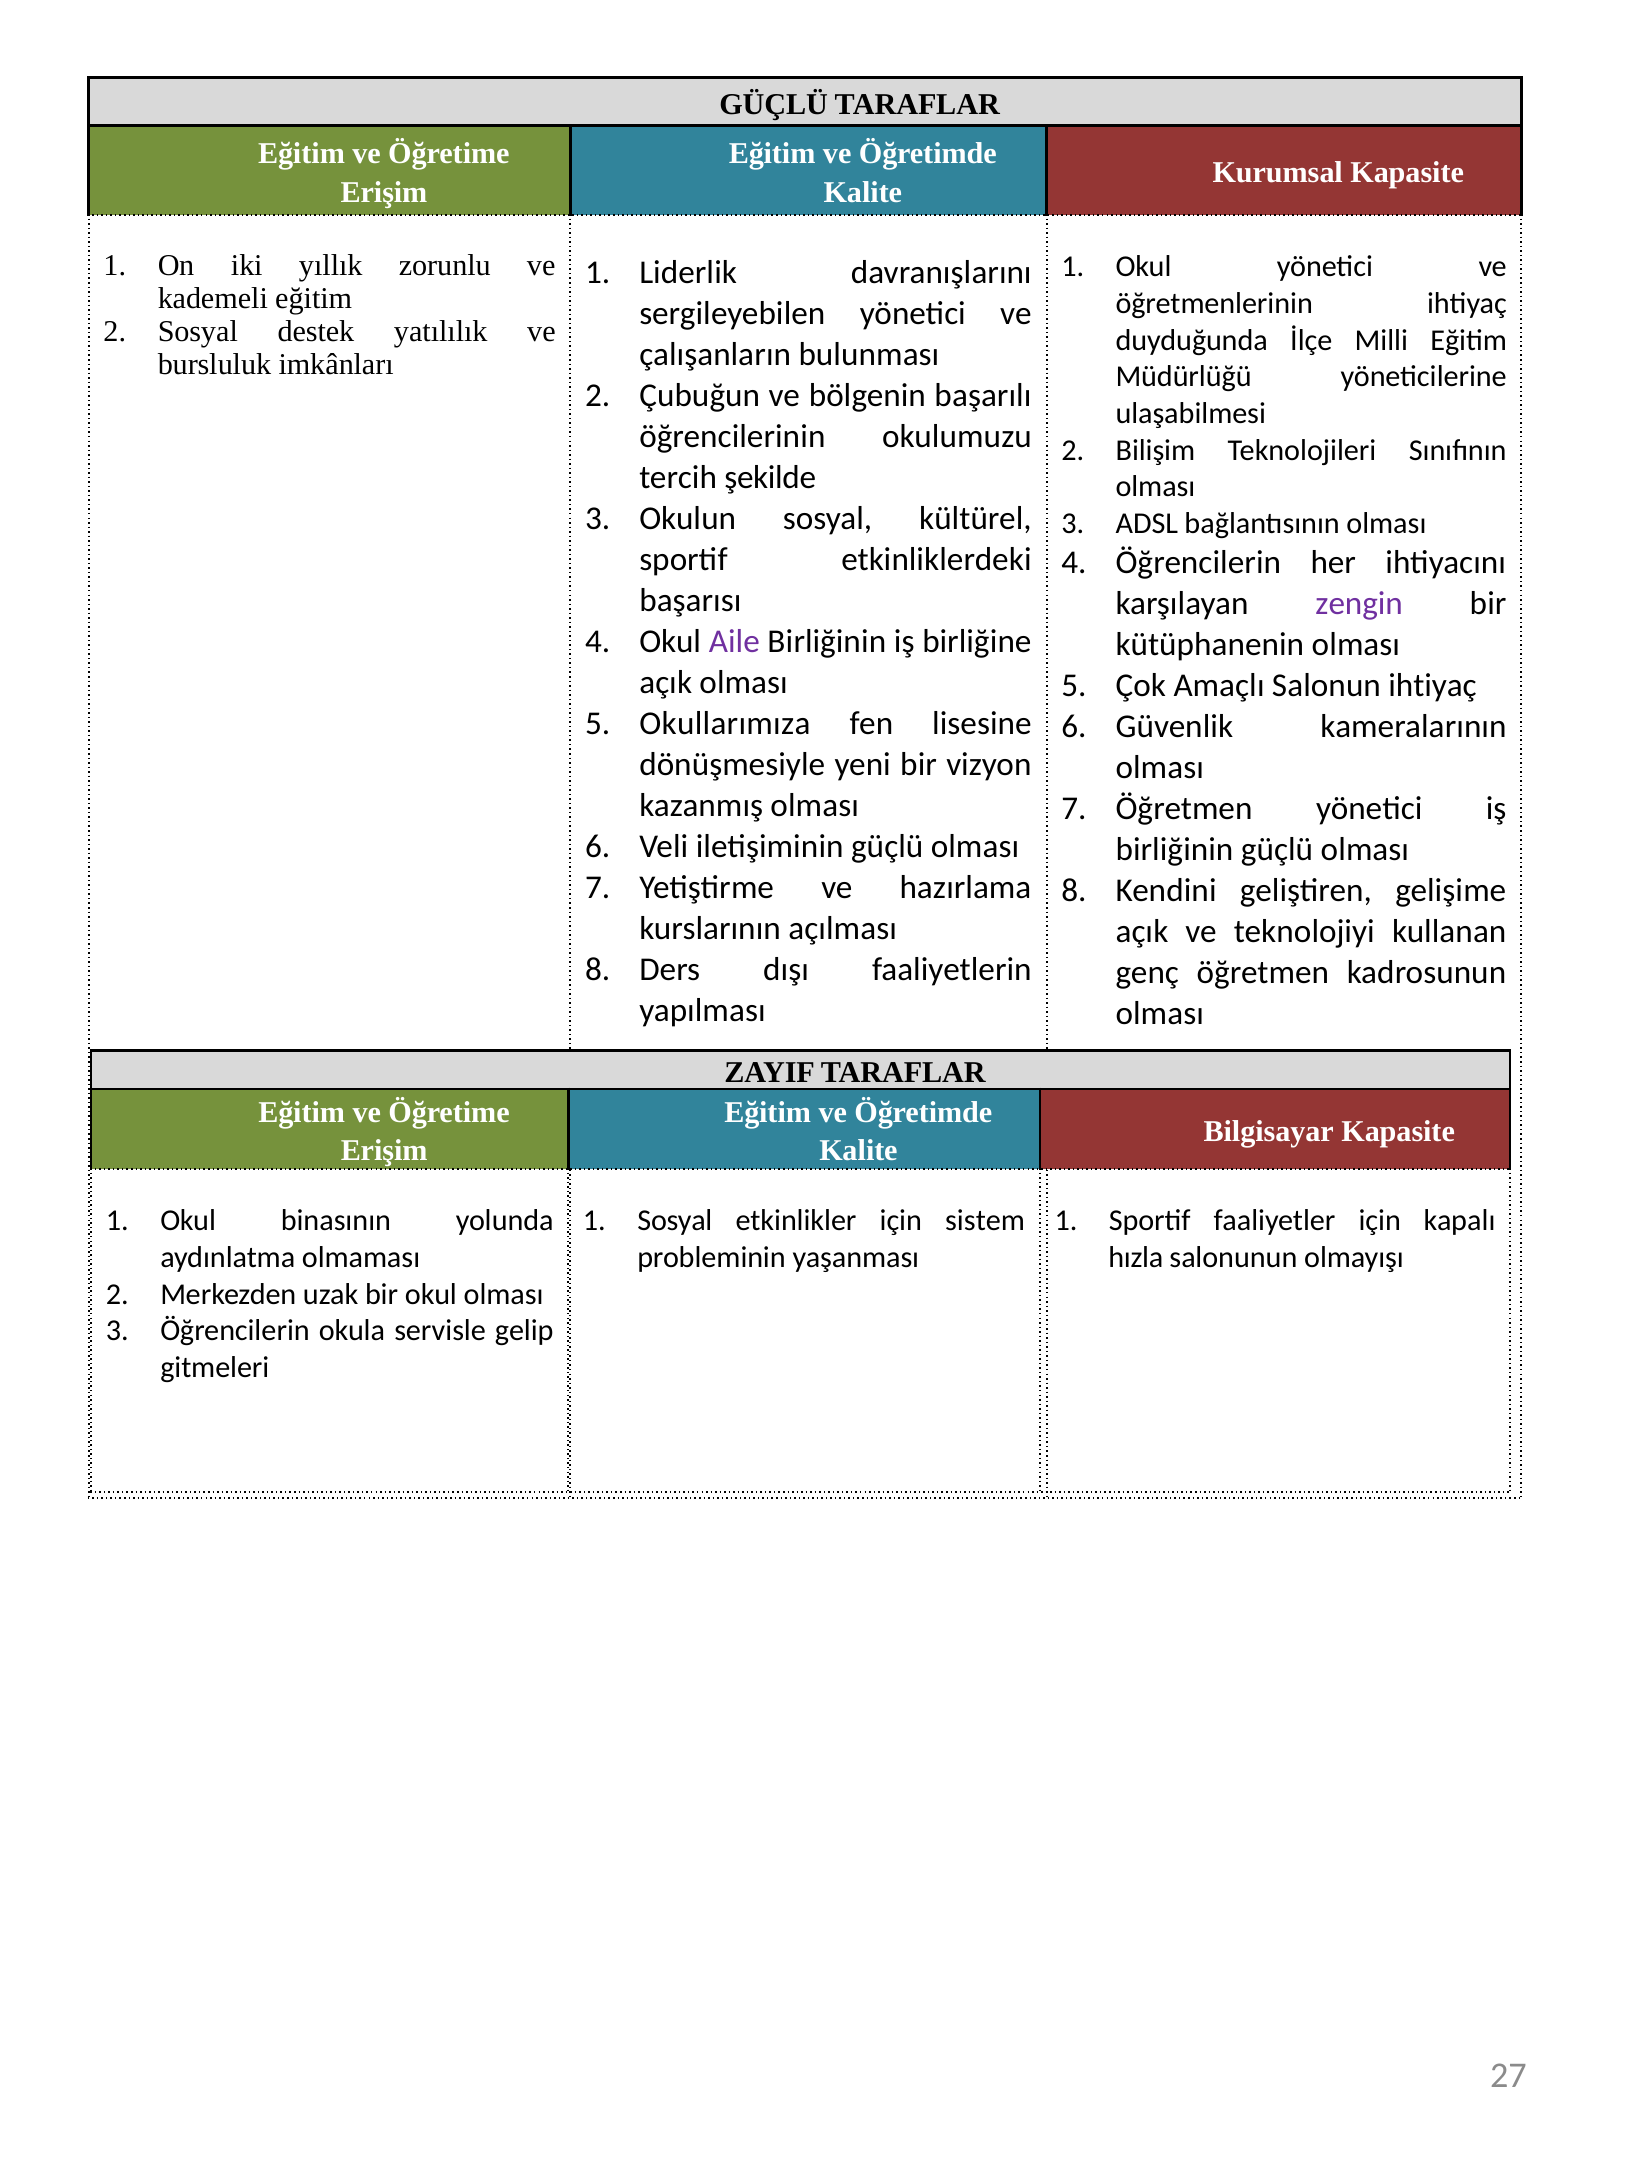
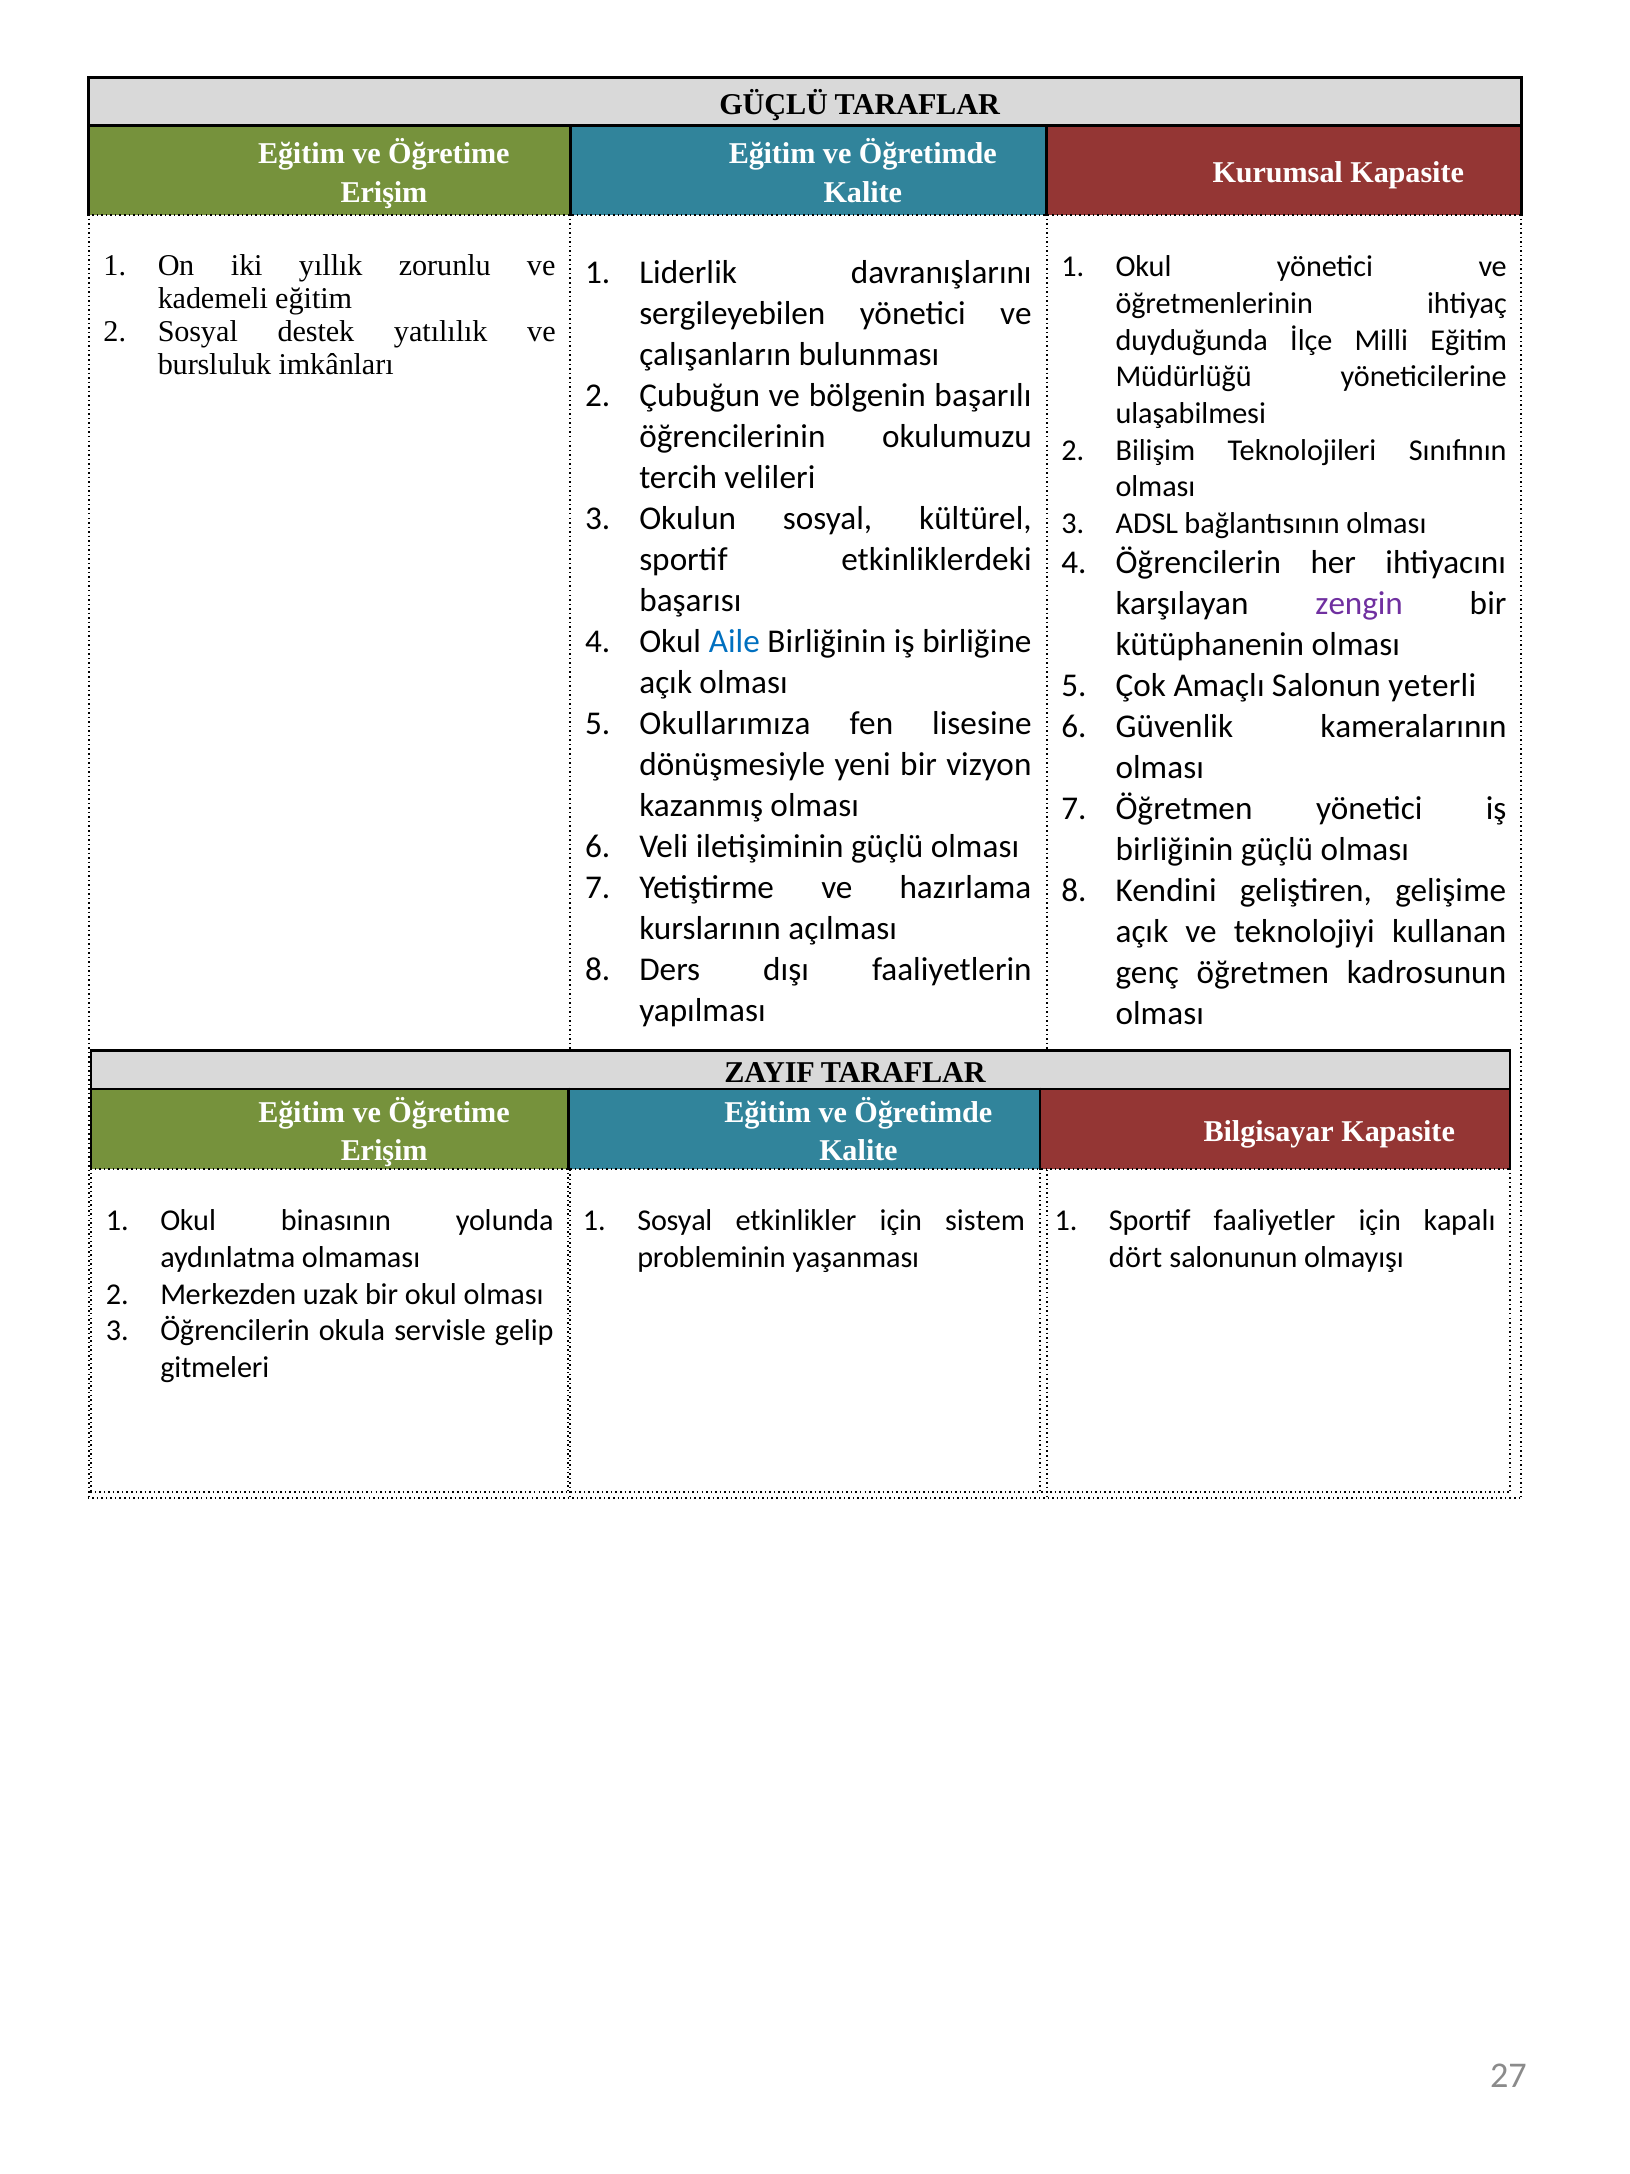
şekilde: şekilde -> velileri
Aile colour: purple -> blue
Salonun ihtiyaç: ihtiyaç -> yeterli
hızla: hızla -> dört
